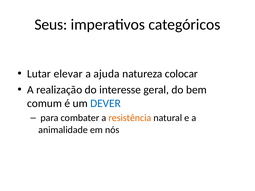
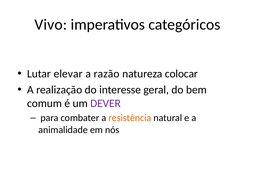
Seus: Seus -> Vivo
ajuda: ajuda -> razão
DEVER colour: blue -> purple
